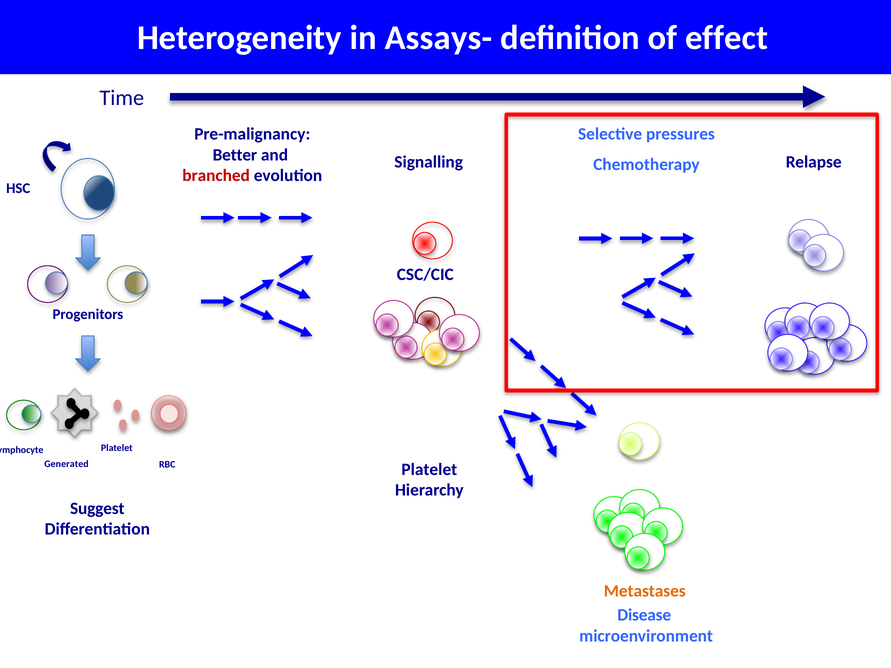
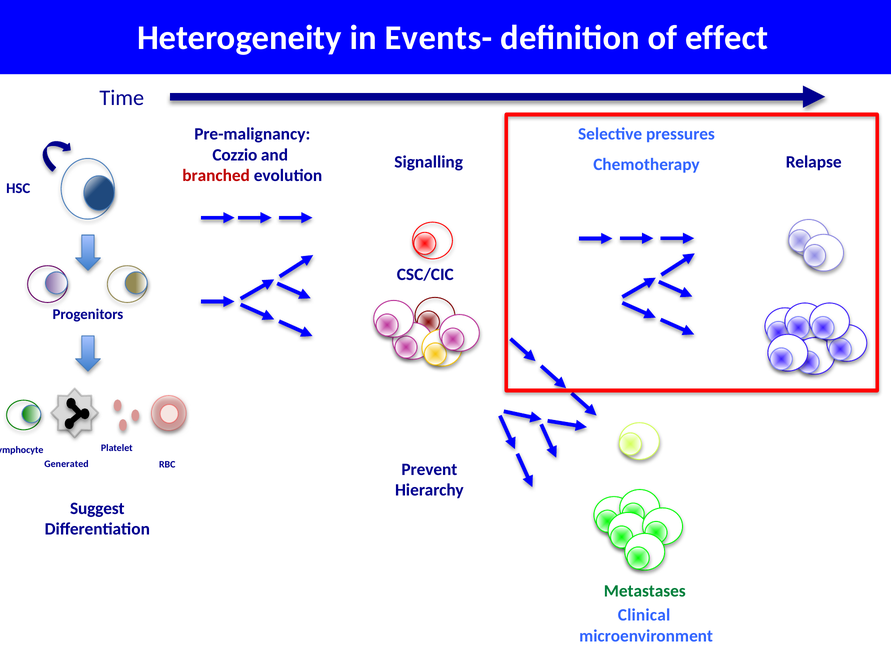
Assays-: Assays- -> Events-
Better: Better -> Cozzio
Platelet at (429, 470): Platelet -> Prevent
Metastases colour: orange -> green
Disease: Disease -> Clinical
